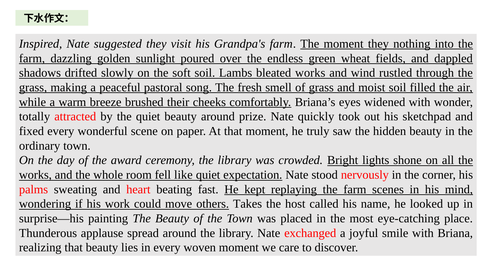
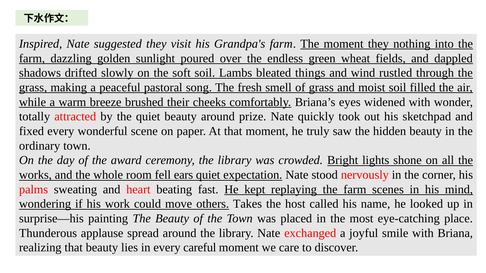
bleated works: works -> things
like: like -> ears
woven: woven -> careful
